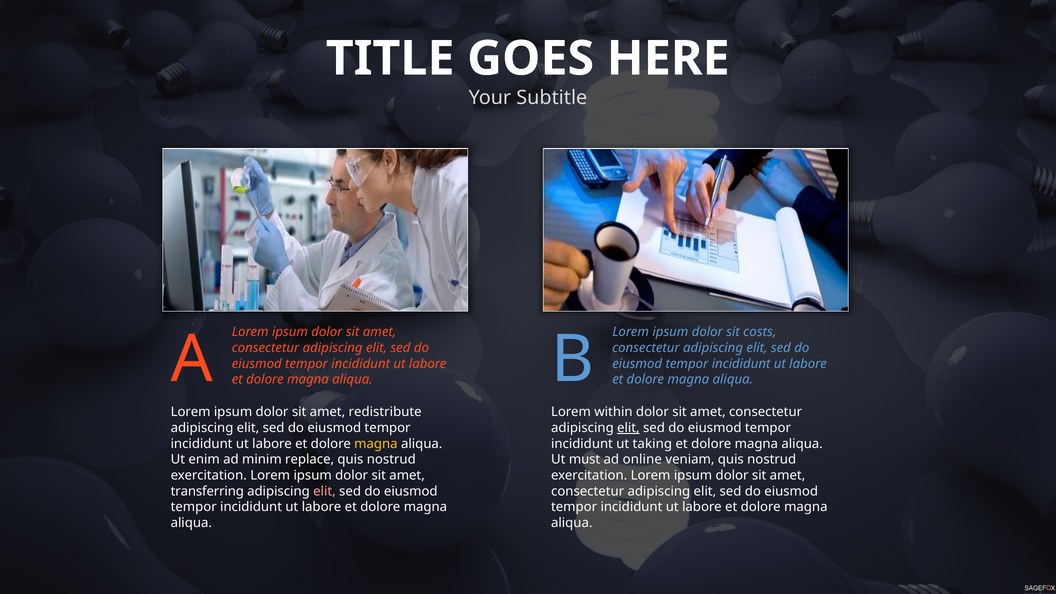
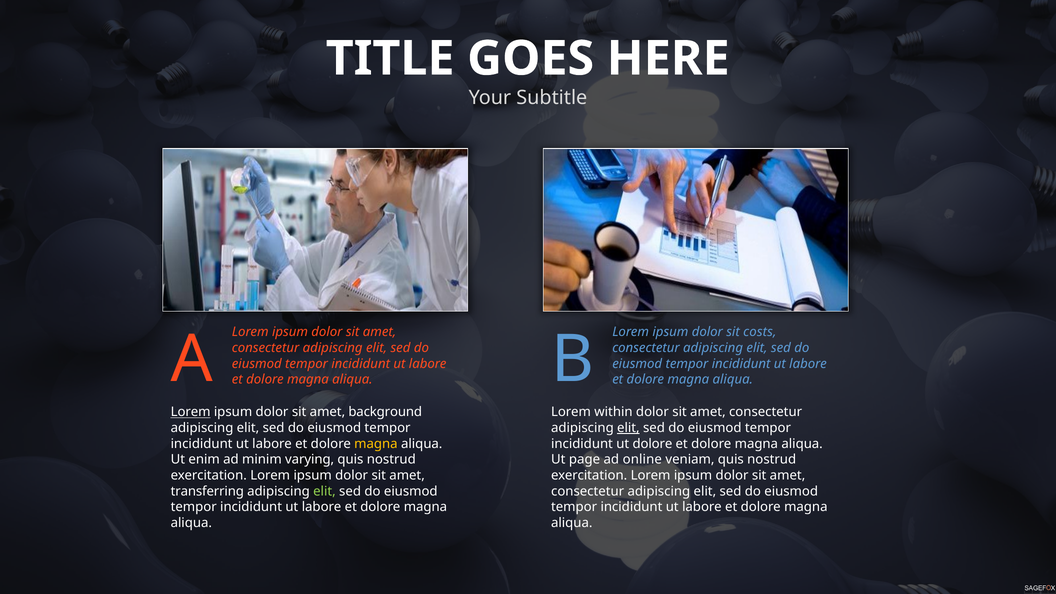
Lorem at (191, 412) underline: none -> present
redistribute: redistribute -> background
ut taking: taking -> dolore
replace: replace -> varying
must: must -> page
elit at (324, 491) colour: pink -> light green
